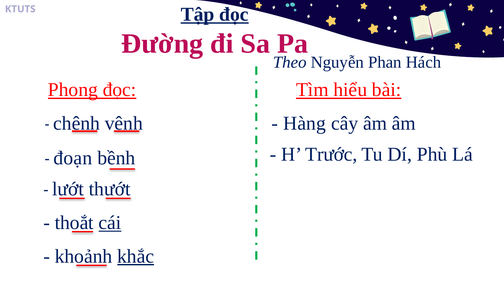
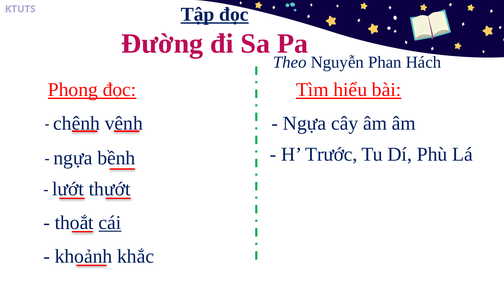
Hàng at (305, 124): Hàng -> Ngựa
đoạn at (73, 158): đoạn -> ngựa
khắc underline: present -> none
